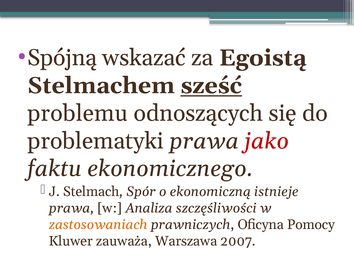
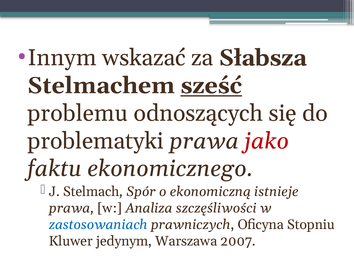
Spójną: Spójną -> Innym
Egoistą: Egoistą -> Słabsza
zastosowaniach colour: orange -> blue
Pomocy: Pomocy -> Stopniu
zauważa: zauważa -> jedynym
